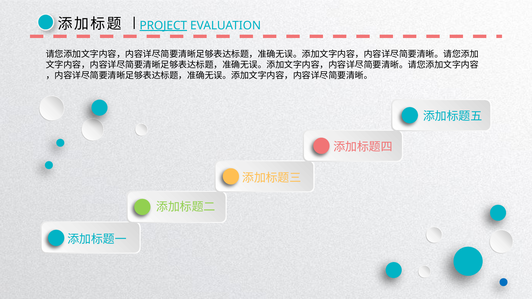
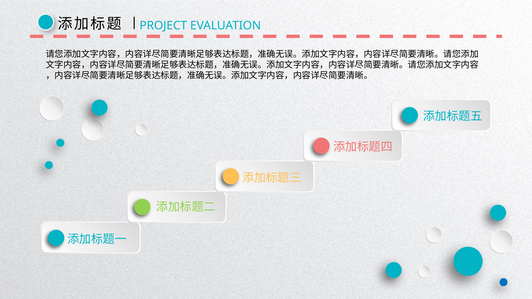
PROJECT underline: present -> none
